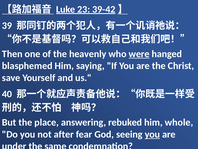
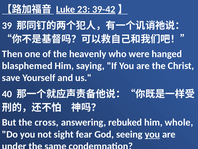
were underline: present -> none
place: place -> cross
after: after -> sight
